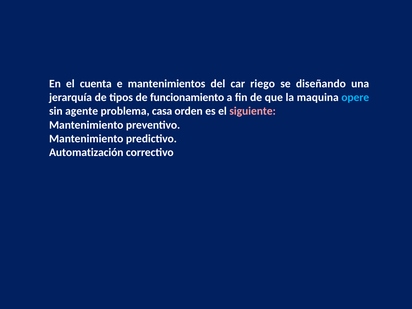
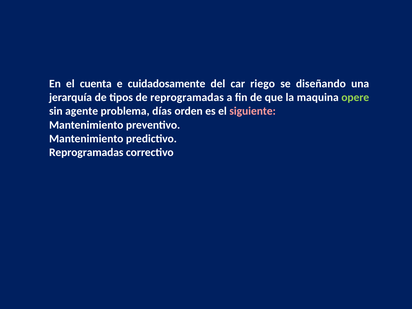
mantenimientos: mantenimientos -> cuidadosamente
de funcionamiento: funcionamiento -> reprogramadas
opere colour: light blue -> light green
casa: casa -> días
Automatización at (86, 152): Automatización -> Reprogramadas
